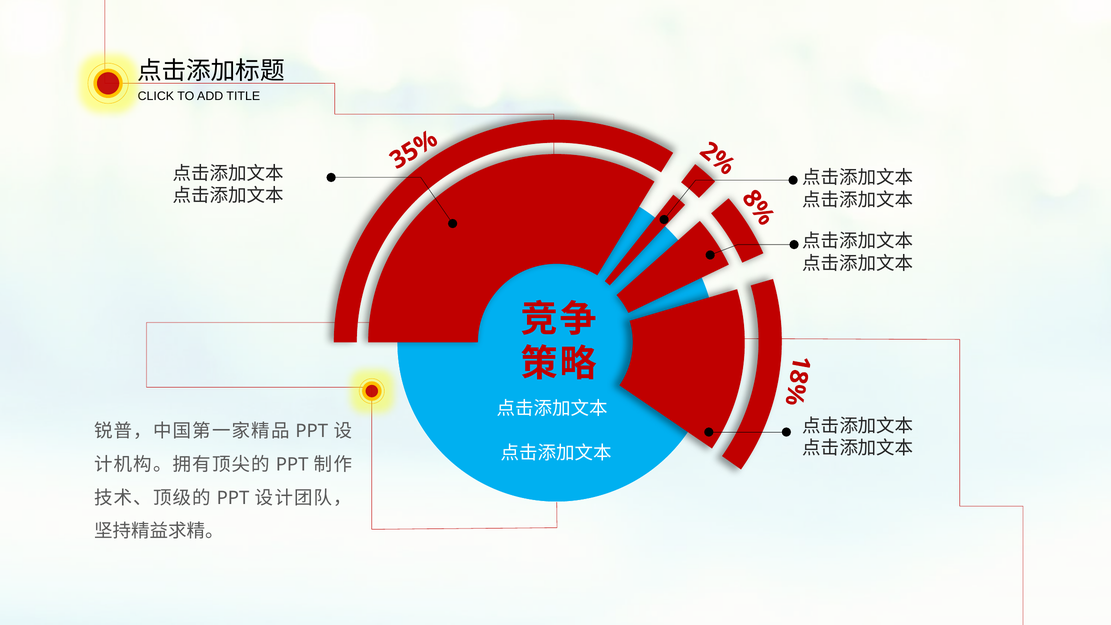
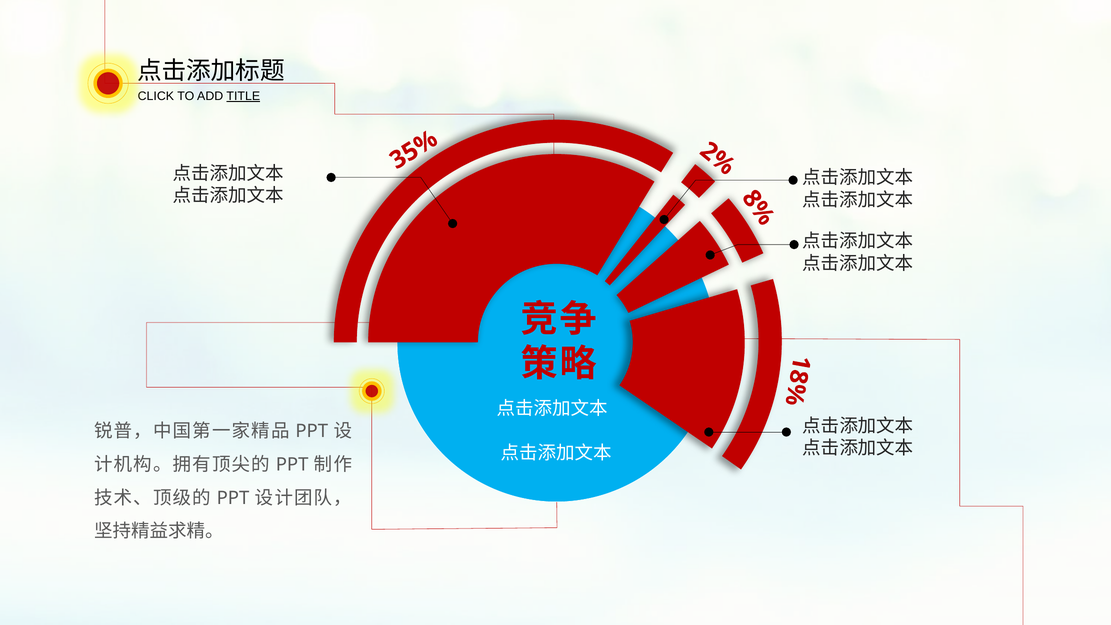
TITLE underline: none -> present
